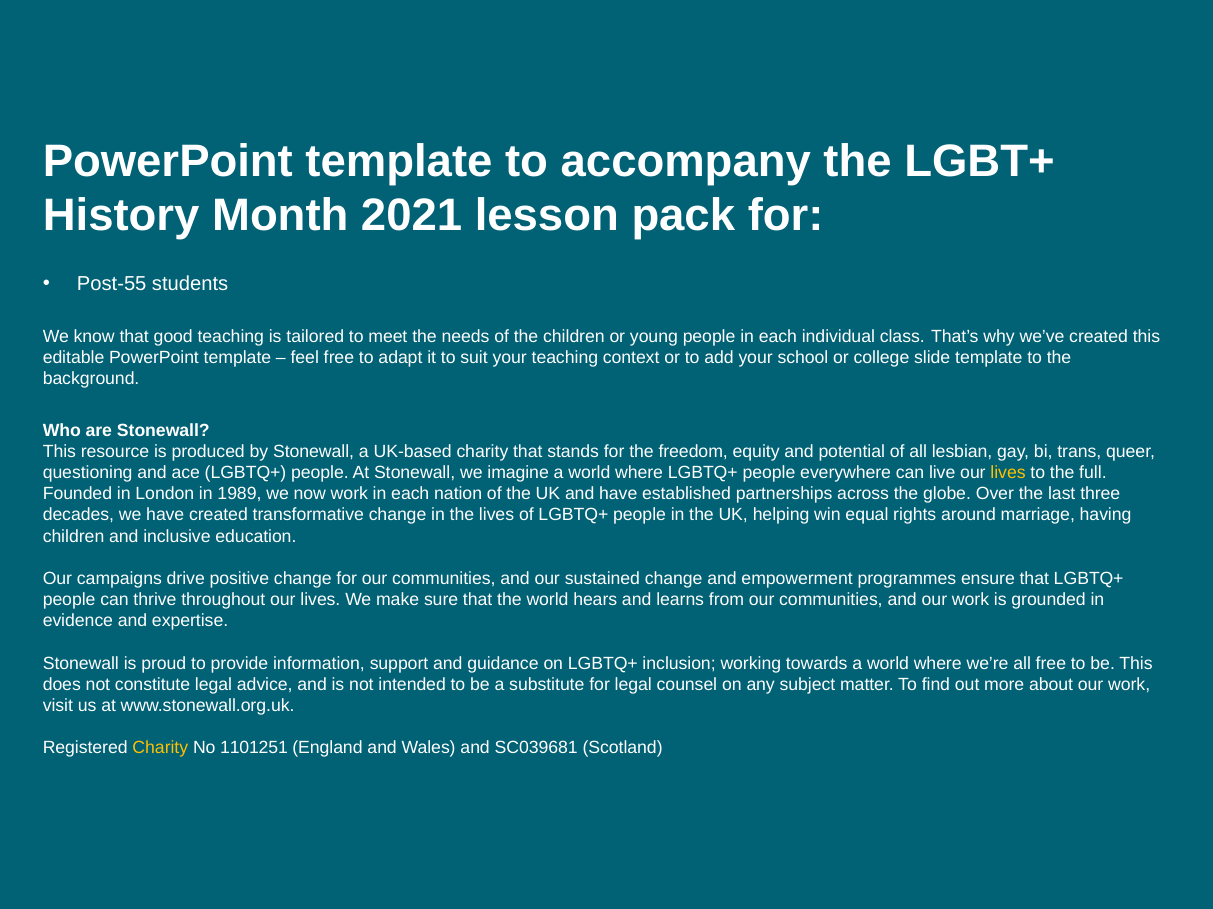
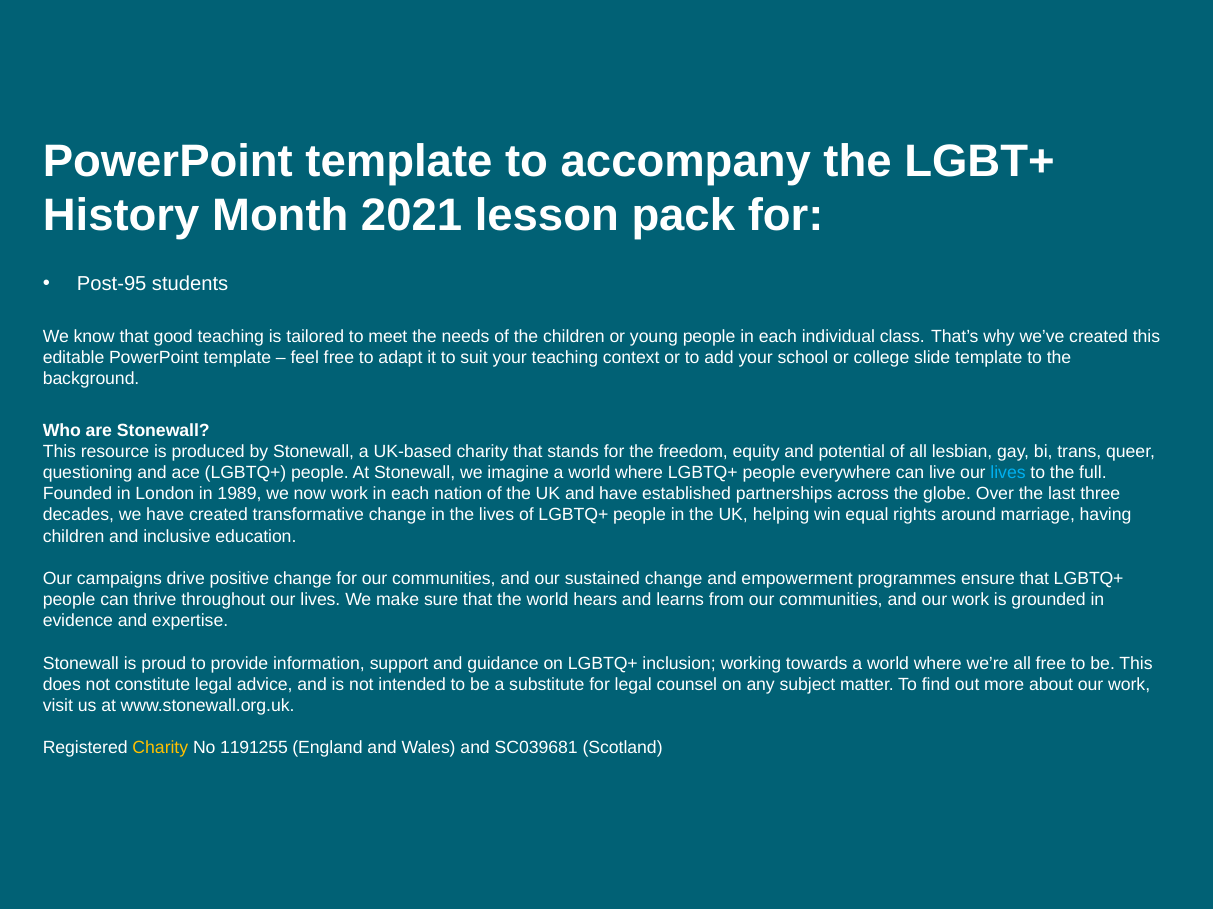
Post-55: Post-55 -> Post-95
lives at (1008, 473) colour: yellow -> light blue
1101251: 1101251 -> 1191255
